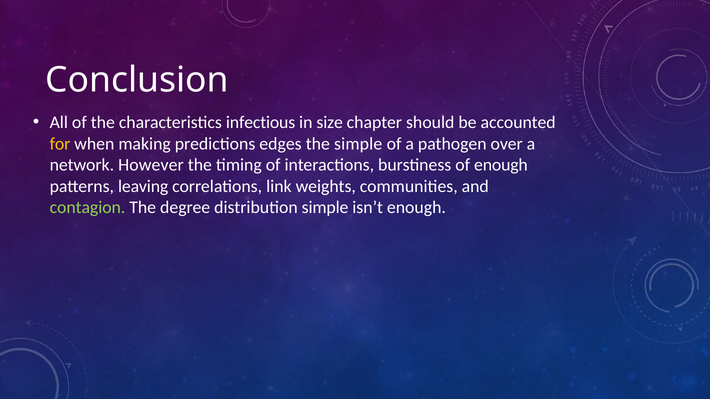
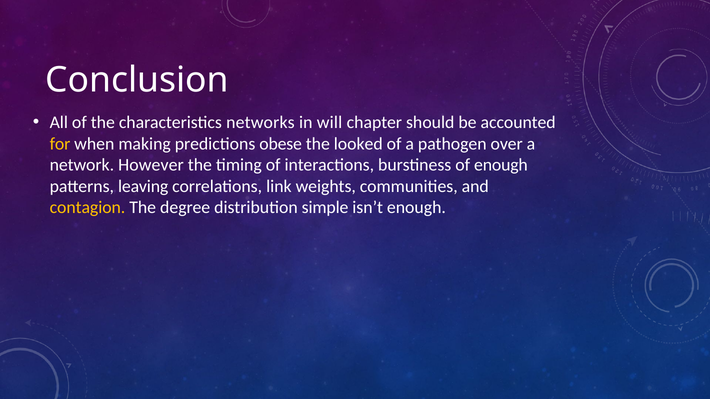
infectious: infectious -> networks
size: size -> will
edges: edges -> obese
the simple: simple -> looked
contagion colour: light green -> yellow
